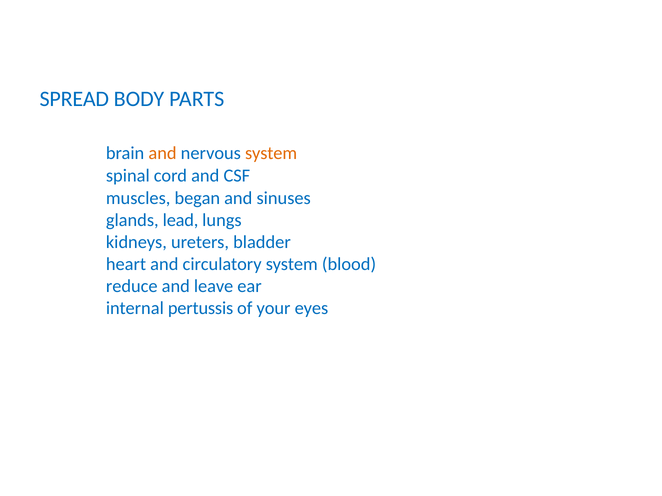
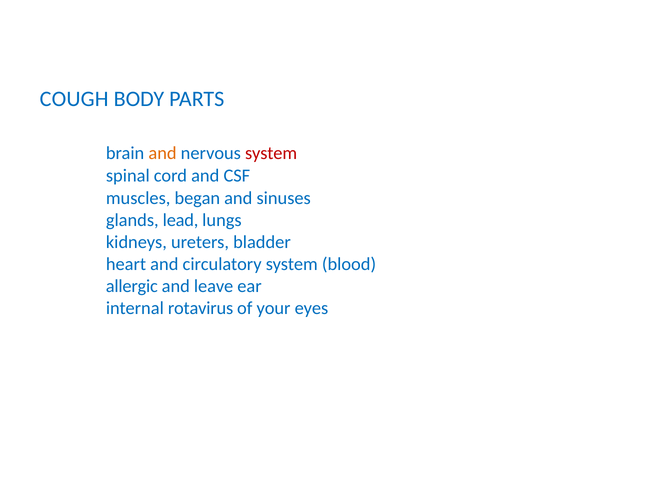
SPREAD: SPREAD -> COUGH
system at (271, 153) colour: orange -> red
reduce: reduce -> allergic
pertussis: pertussis -> rotavirus
